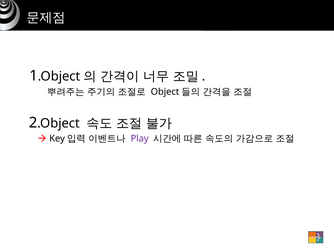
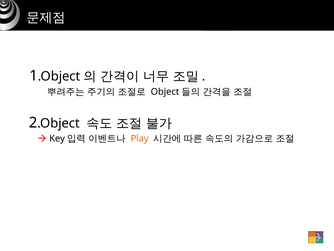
Play colour: purple -> orange
